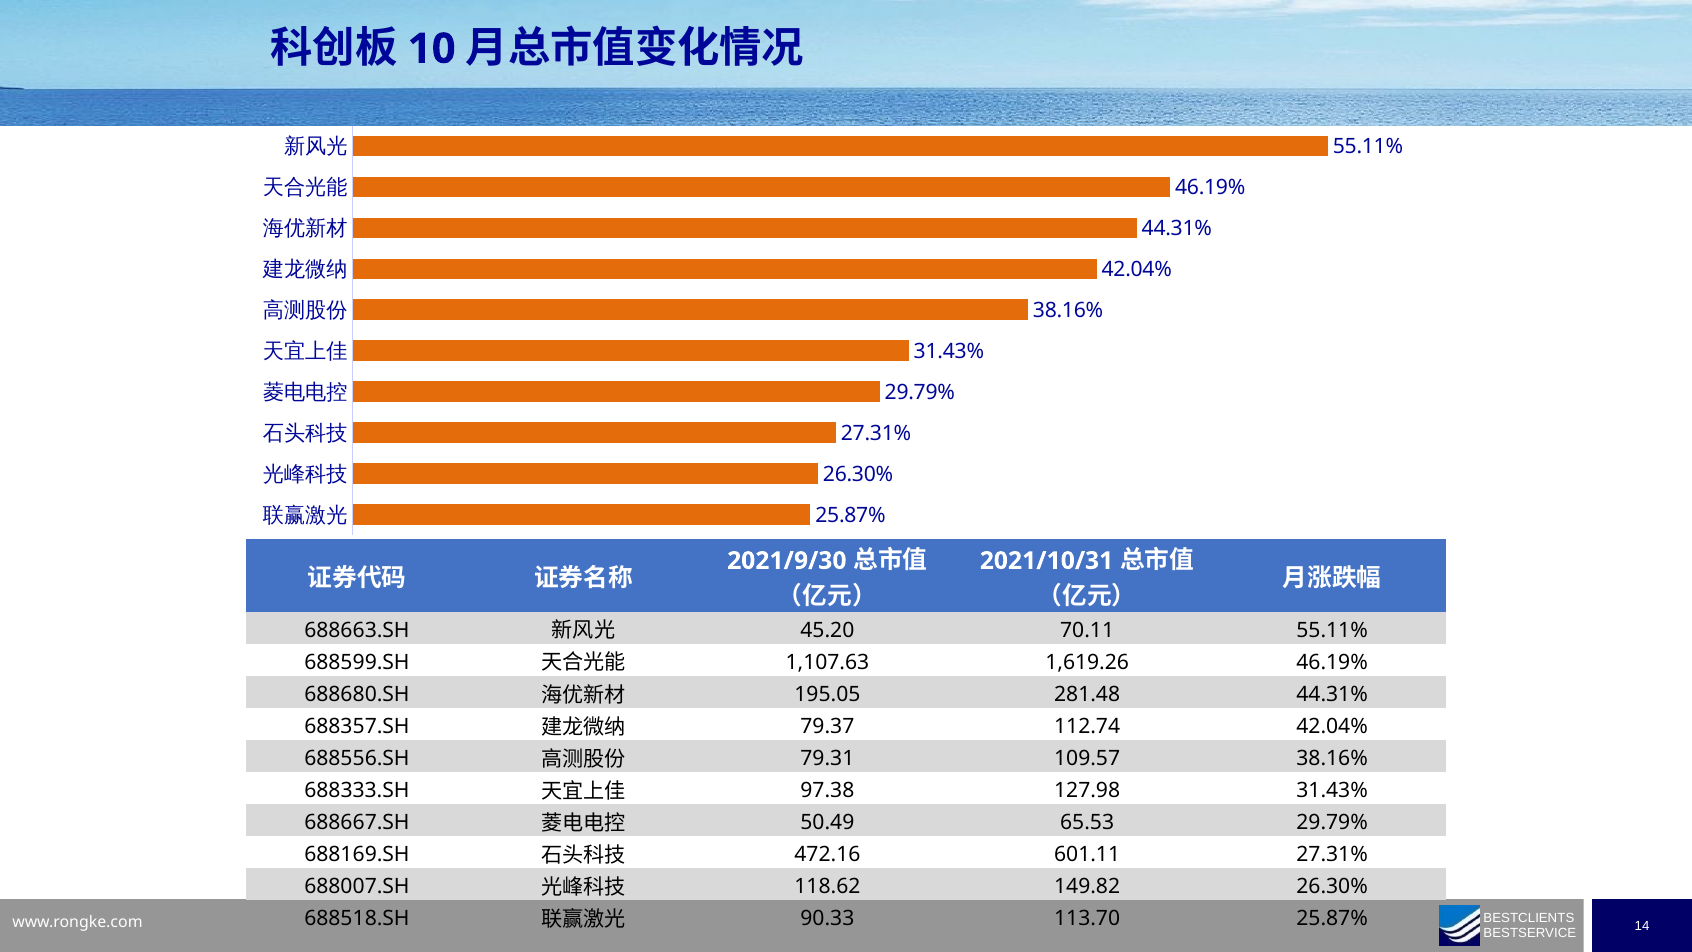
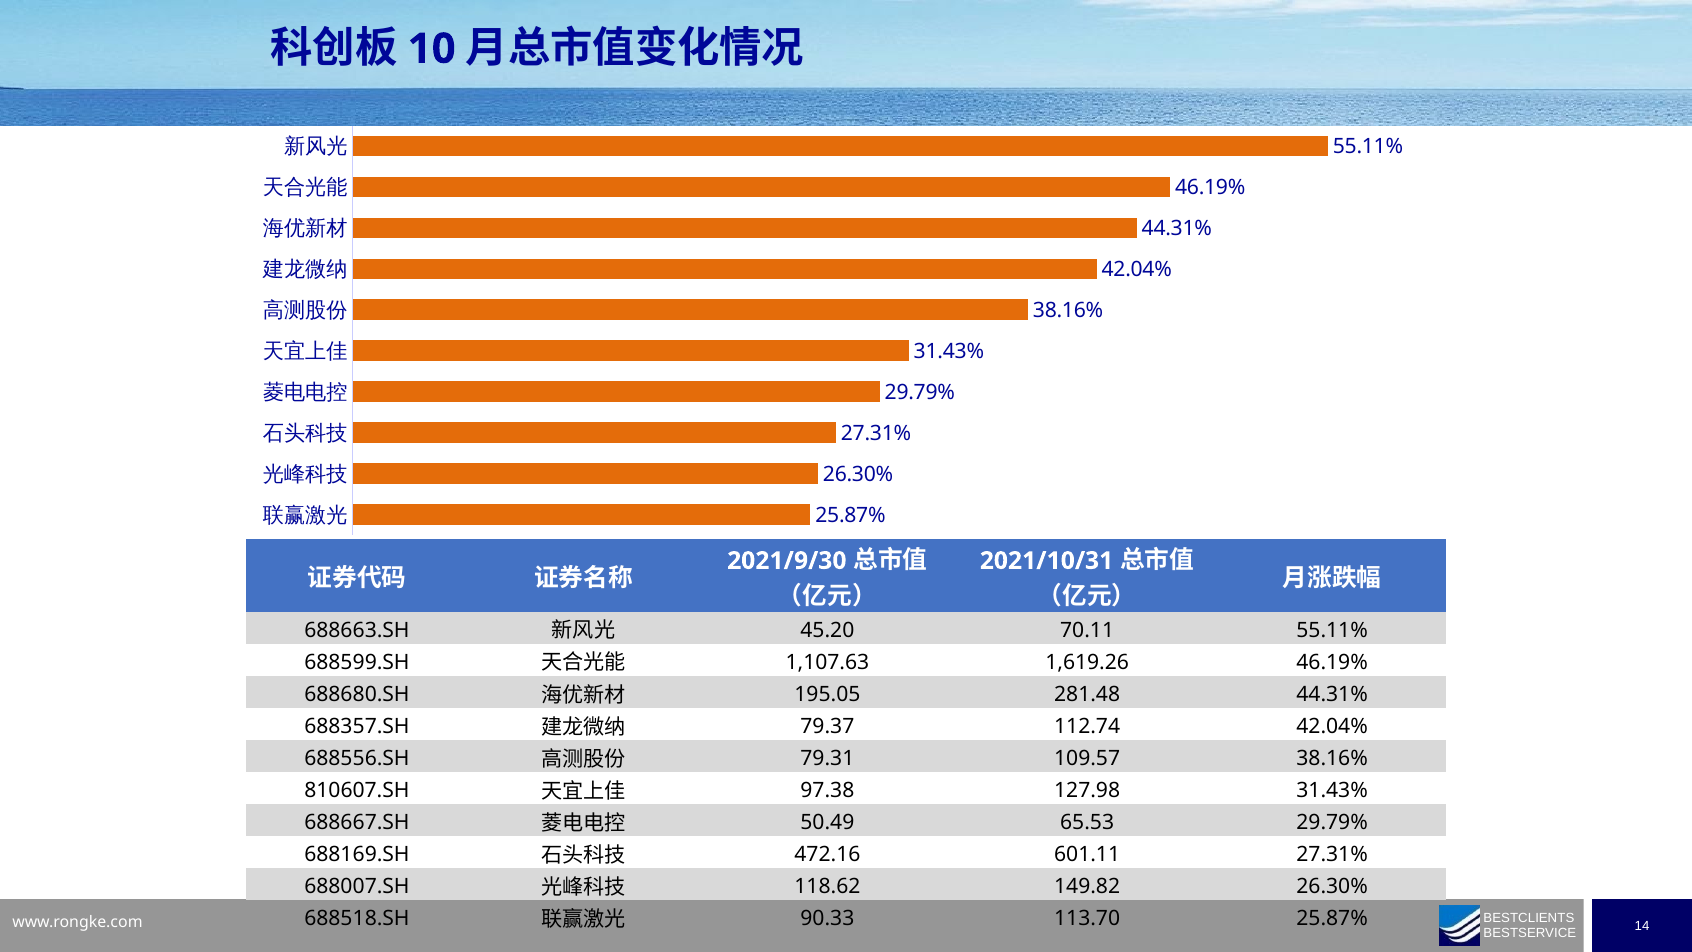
688333.SH: 688333.SH -> 810607.SH
